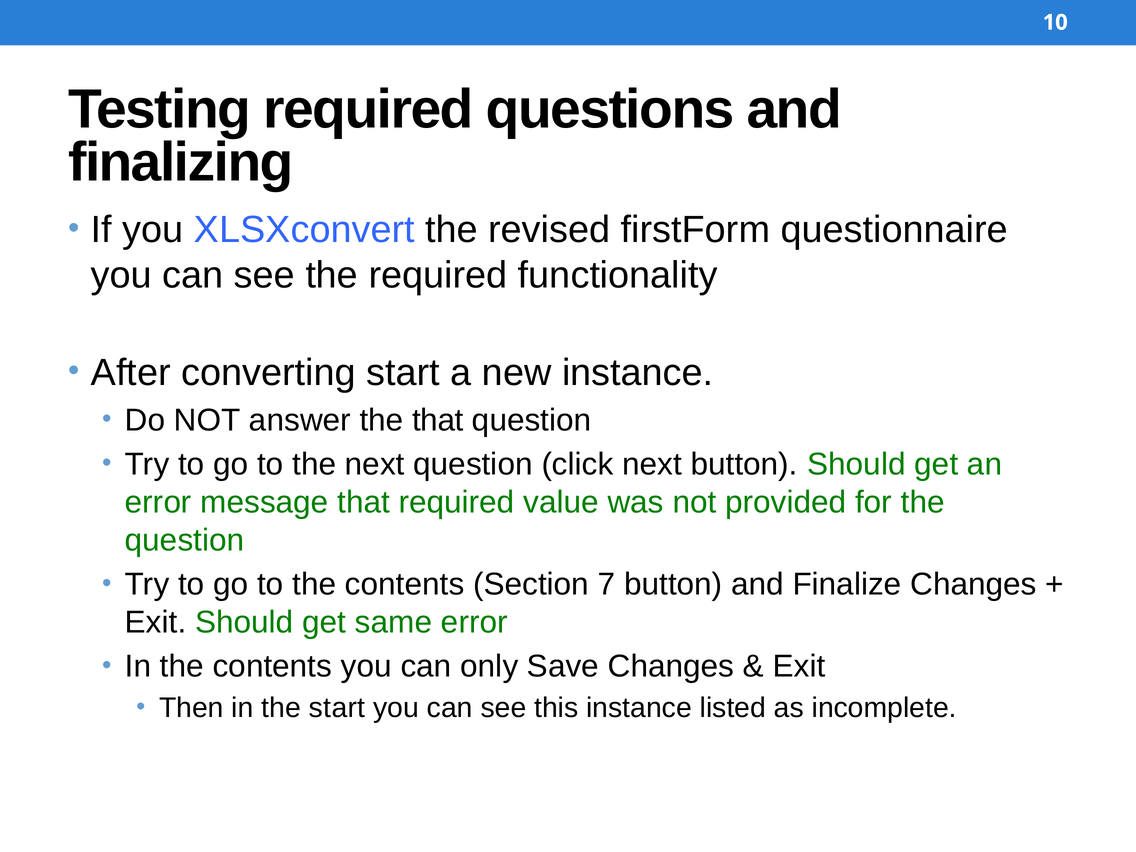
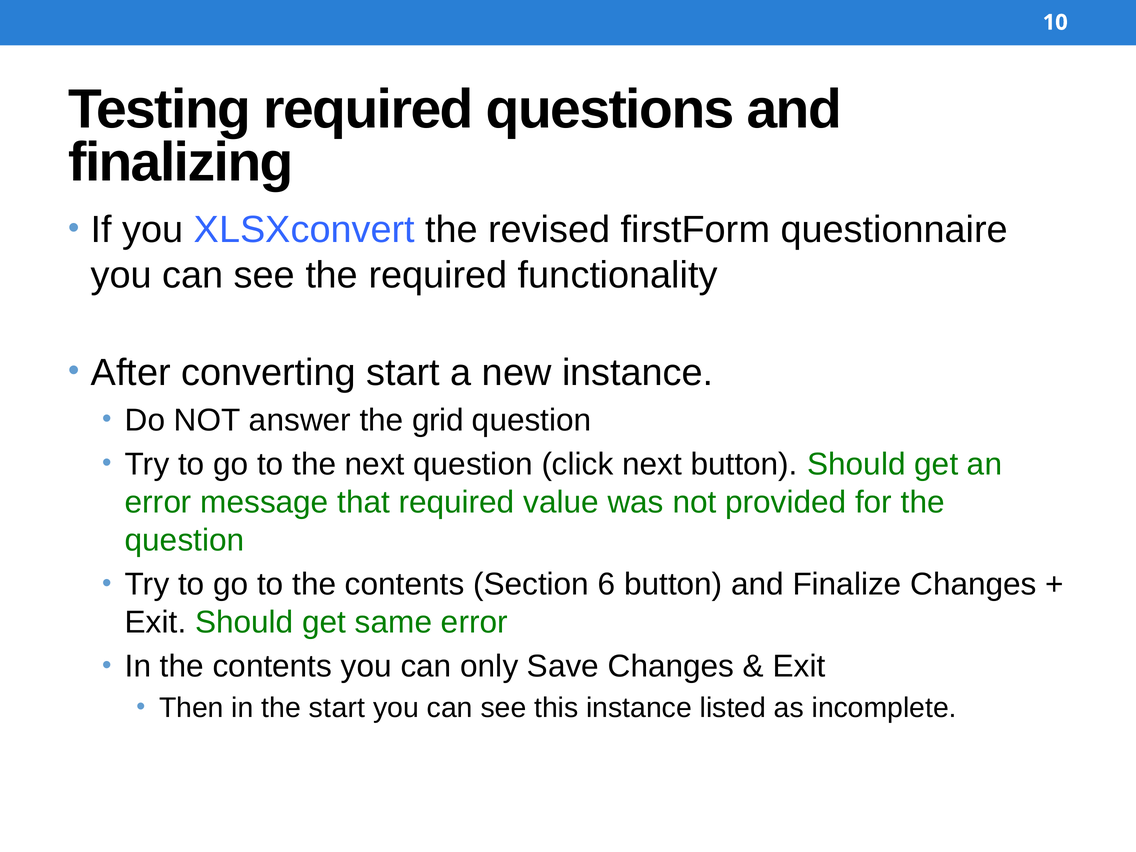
the that: that -> grid
7: 7 -> 6
